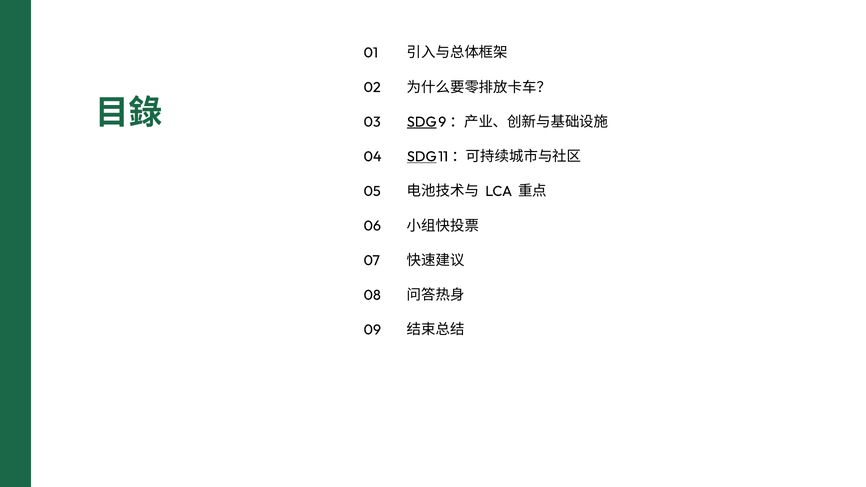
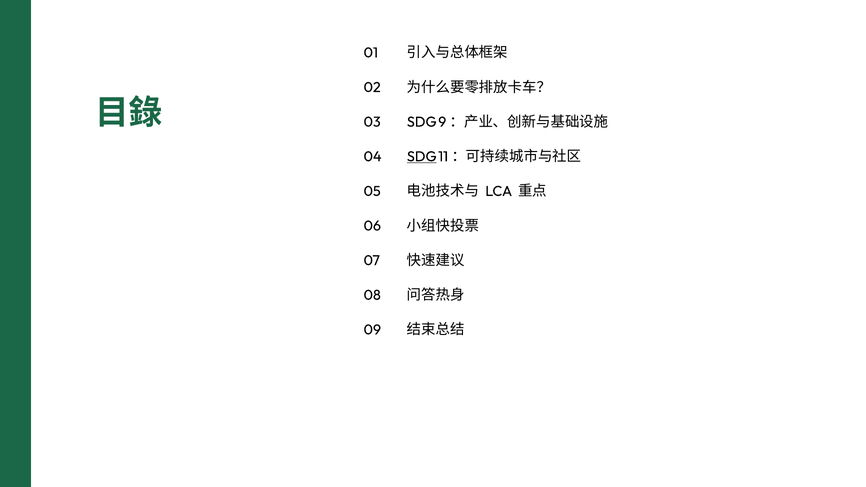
SDG at (422, 122) underline: present -> none
